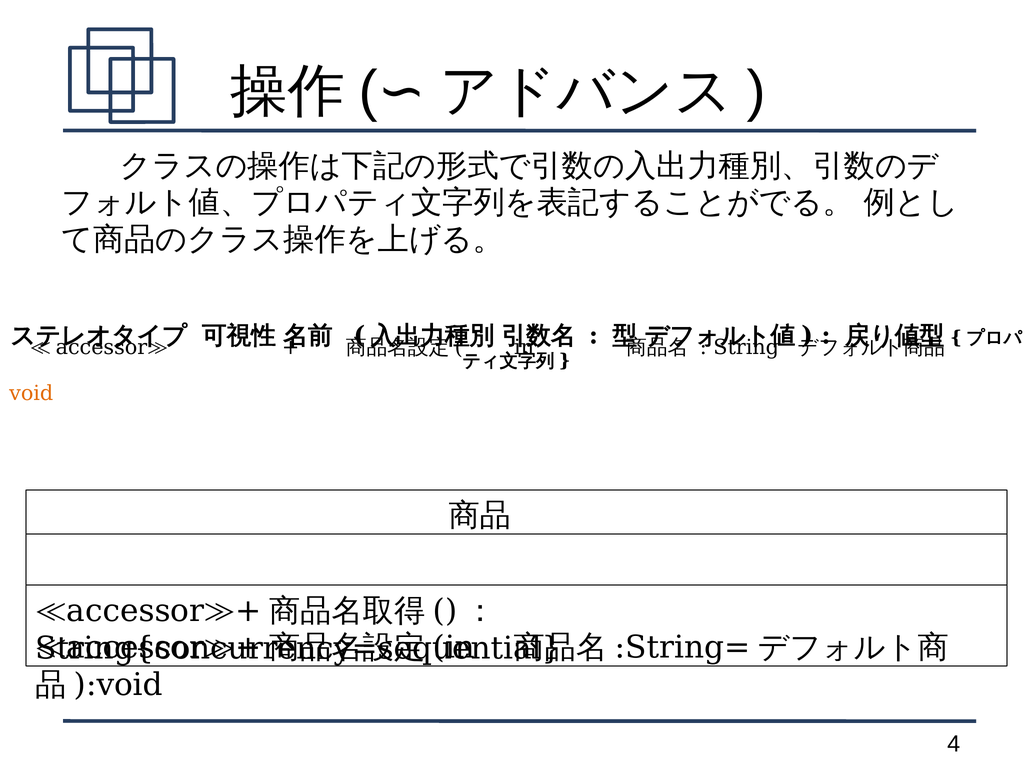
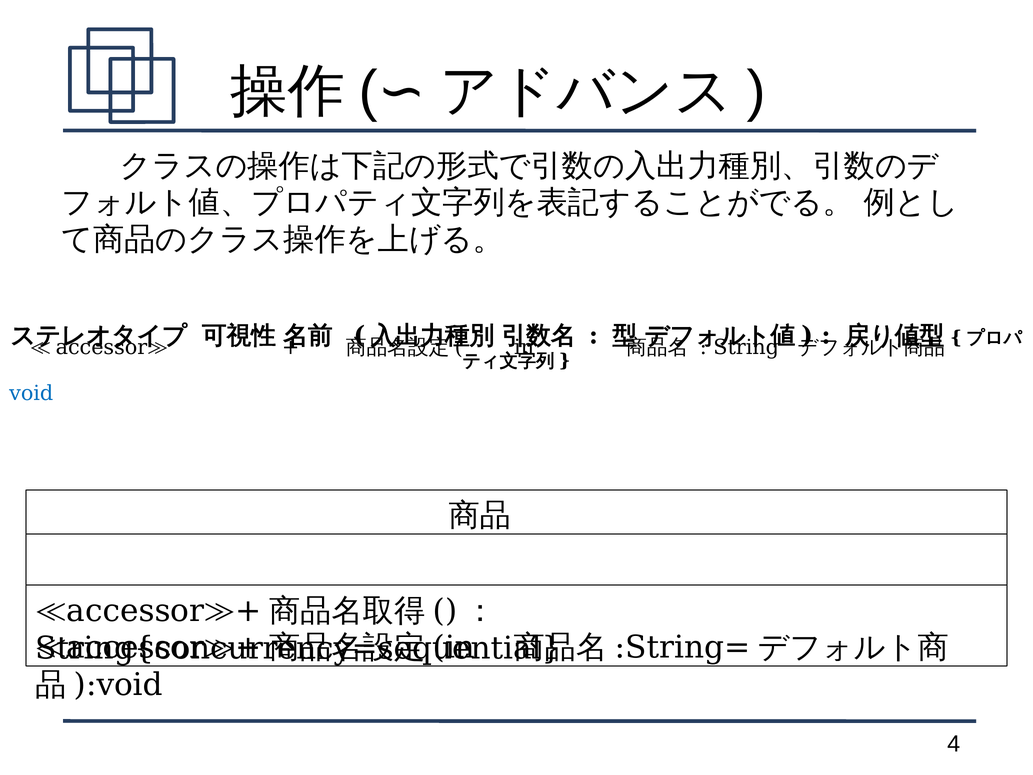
void colour: orange -> blue
